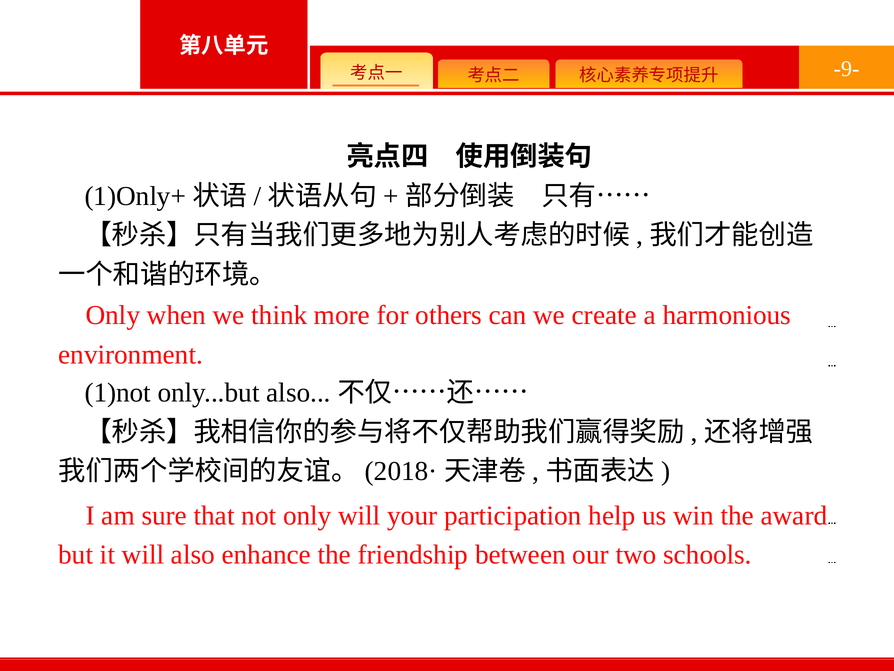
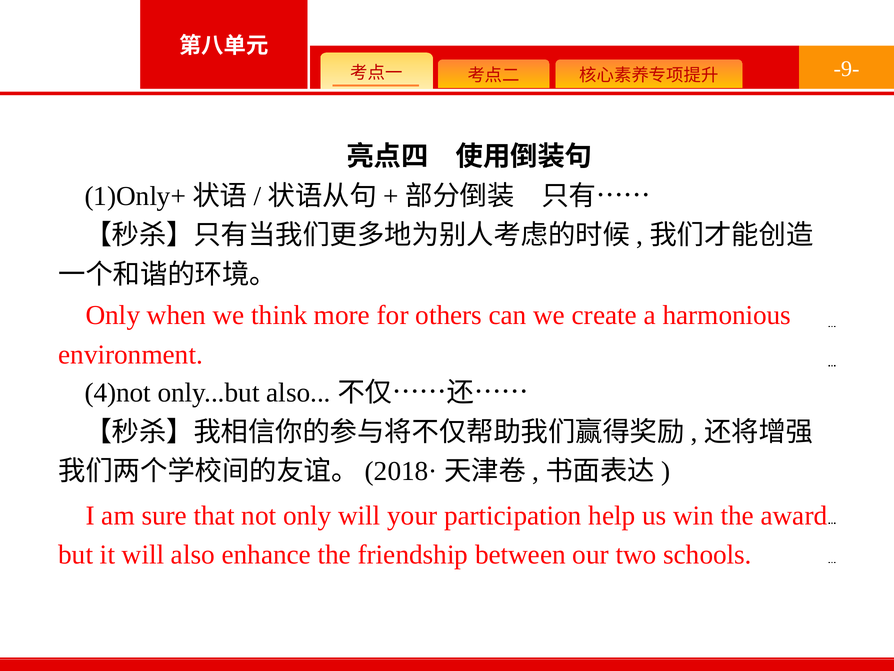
1)not: 1)not -> 4)not
